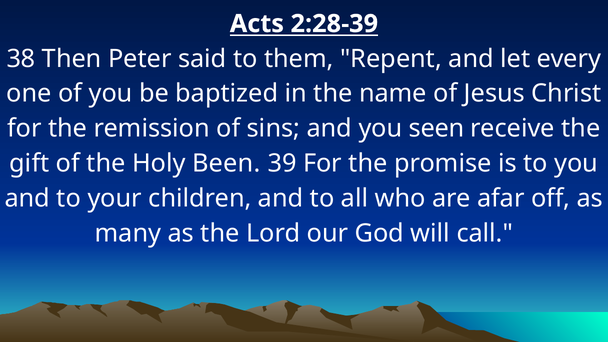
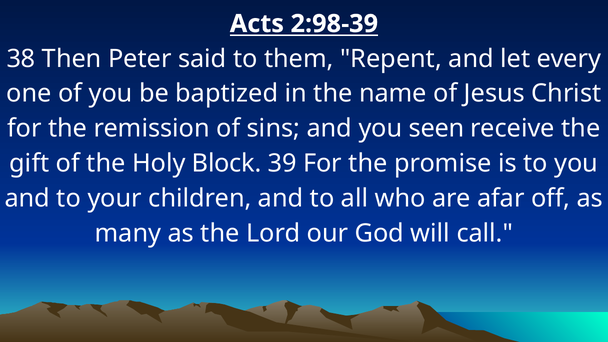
2:28-39: 2:28-39 -> 2:98-39
Been: Been -> Block
